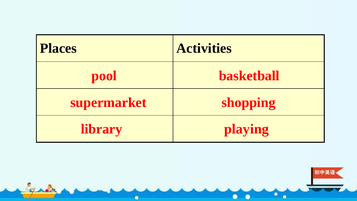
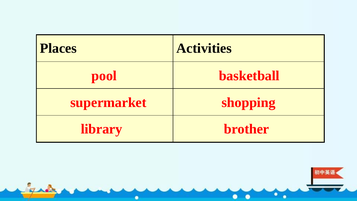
playing: playing -> brother
